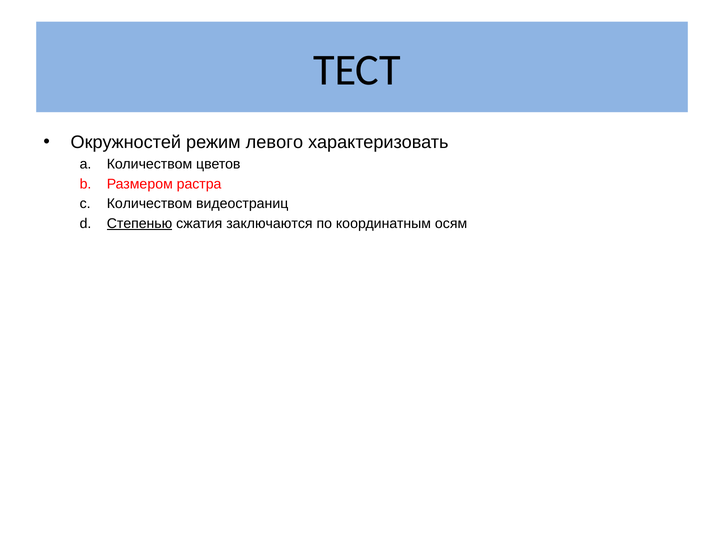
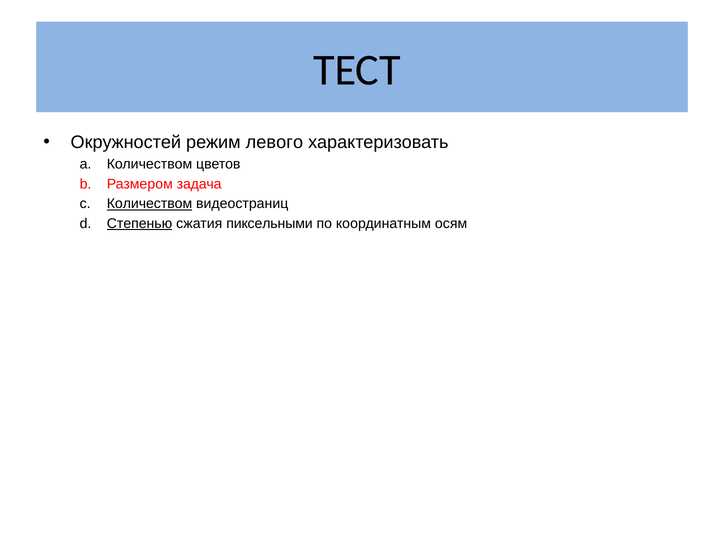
растра: растра -> задача
Количеством at (150, 204) underline: none -> present
заключаются: заключаются -> пиксельными
